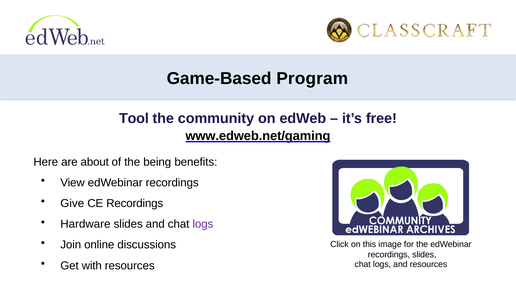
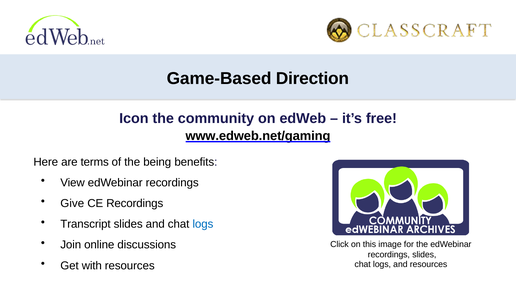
Program: Program -> Direction
Tool: Tool -> Icon
about: about -> terms
Hardware: Hardware -> Transcript
logs at (203, 224) colour: purple -> blue
